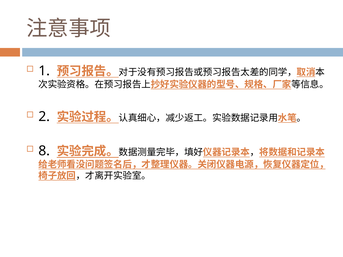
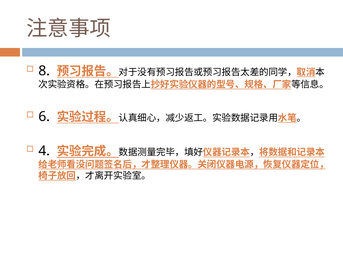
1: 1 -> 8
2: 2 -> 6
8: 8 -> 4
